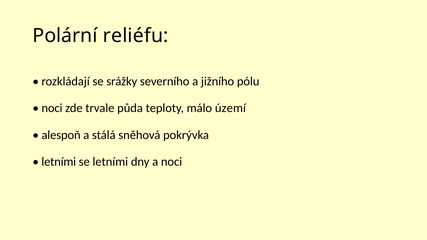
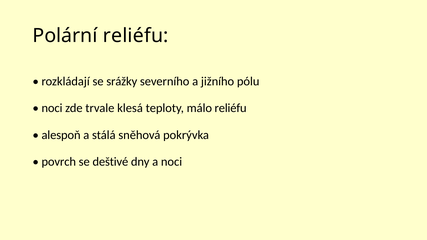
půda: půda -> klesá
málo území: území -> reliéfu
letními at (59, 162): letními -> povrch
se letními: letními -> deštivé
